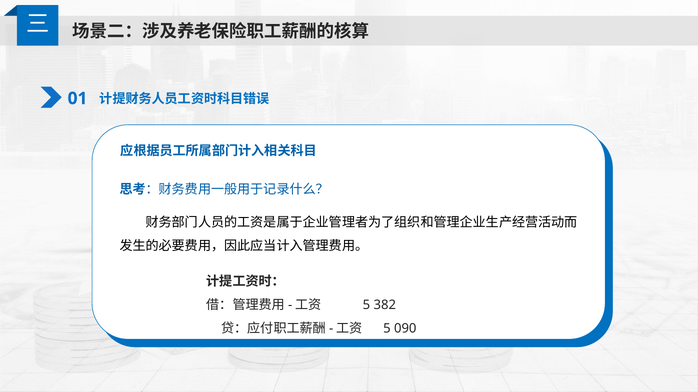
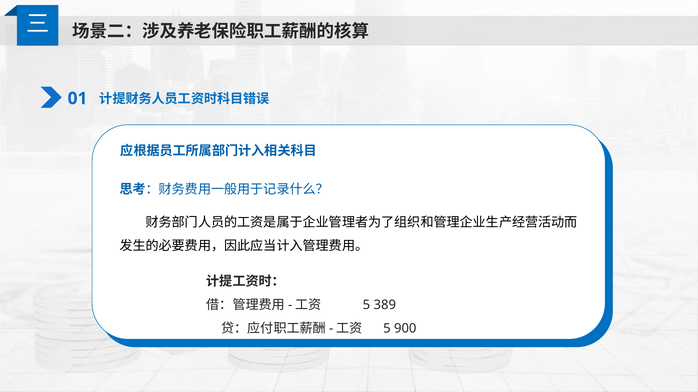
382: 382 -> 389
090: 090 -> 900
